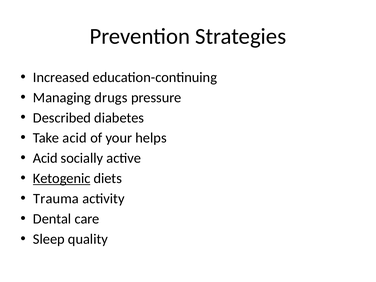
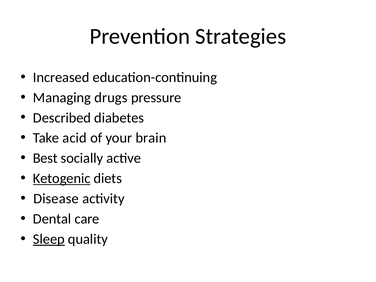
helps: helps -> brain
Acid at (45, 158): Acid -> Best
Trauma: Trauma -> Disease
Sleep underline: none -> present
